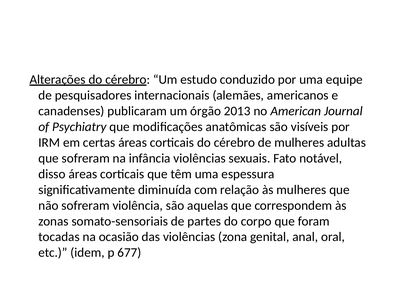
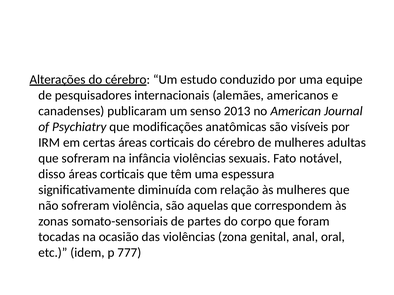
órgão: órgão -> senso
677: 677 -> 777
